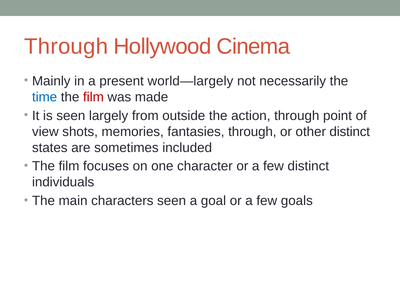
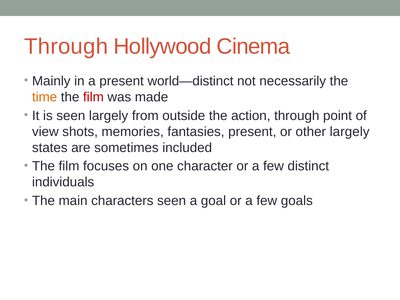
world—largely: world—largely -> world—distinct
time colour: blue -> orange
fantasies through: through -> present
other distinct: distinct -> largely
